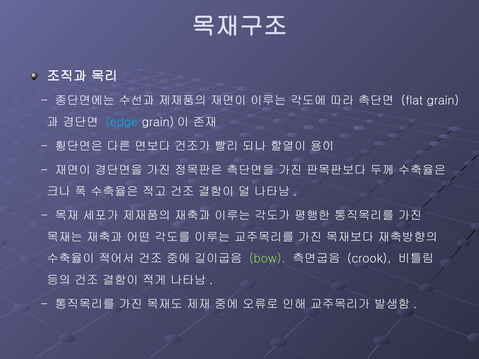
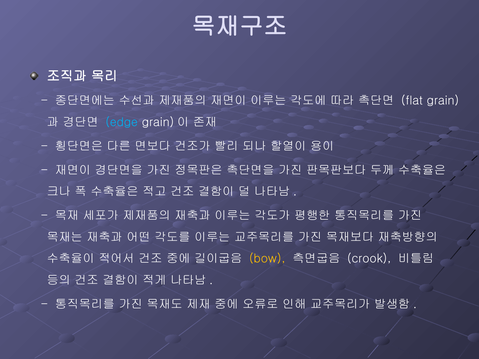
bow colour: light green -> yellow
